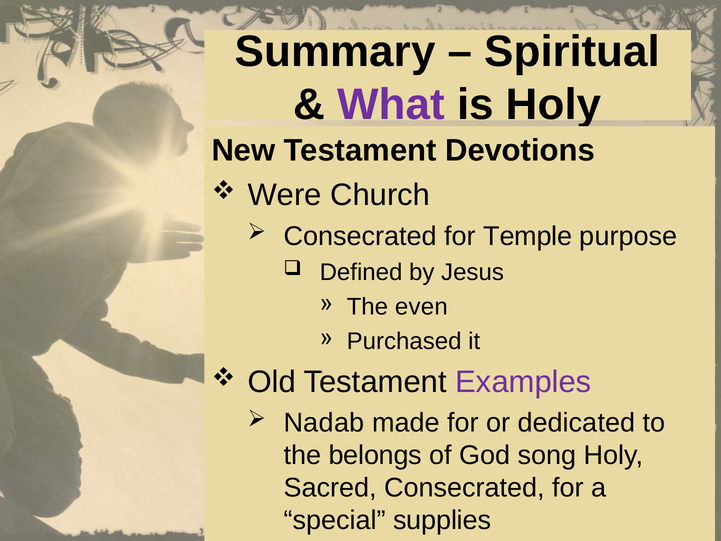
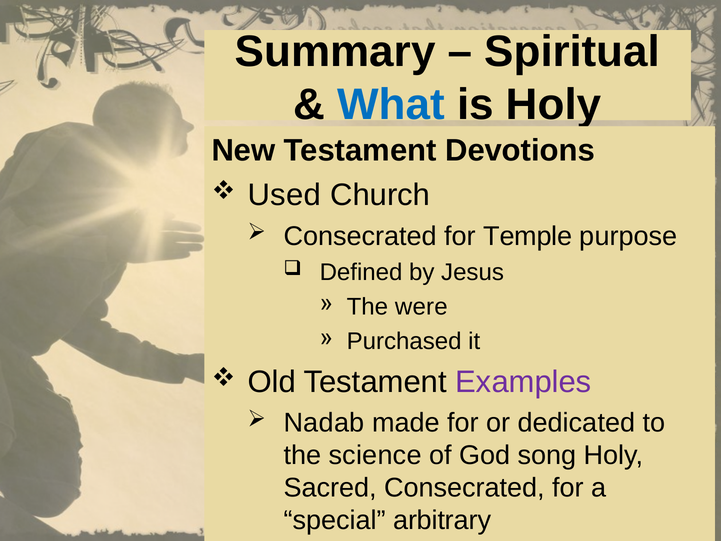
What colour: purple -> blue
Were: Were -> Used
even: even -> were
belongs: belongs -> science
supplies: supplies -> arbitrary
